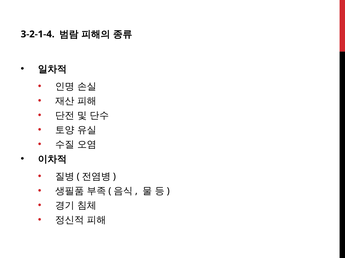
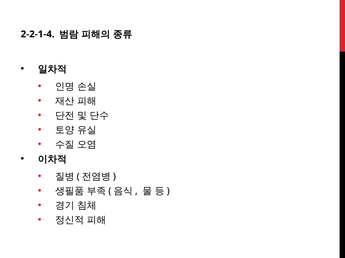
3-2-1-4: 3-2-1-4 -> 2-2-1-4
